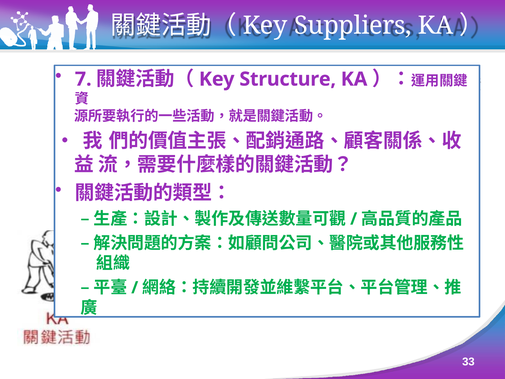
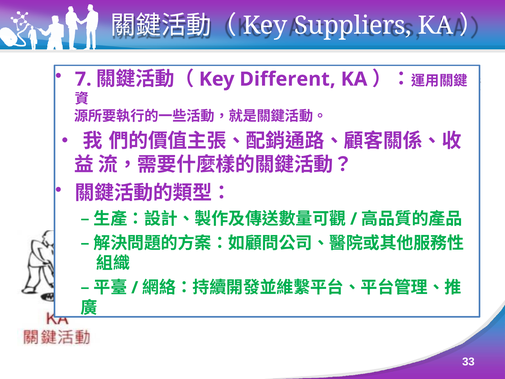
Structure: Structure -> Different
